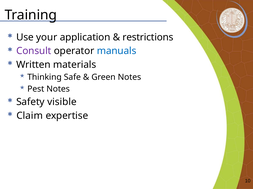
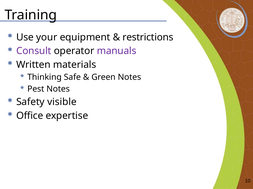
application: application -> equipment
manuals colour: blue -> purple
Claim: Claim -> Office
